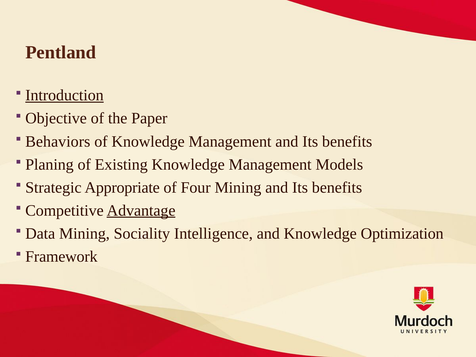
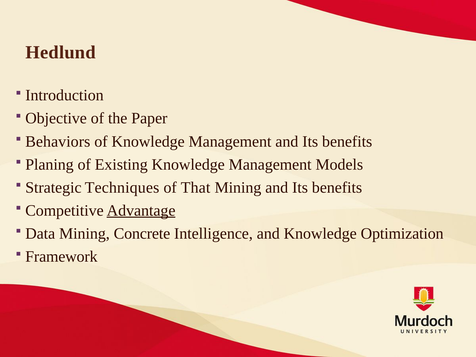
Pentland: Pentland -> Hedlund
Introduction underline: present -> none
Appropriate: Appropriate -> Techniques
Four: Four -> That
Sociality: Sociality -> Concrete
